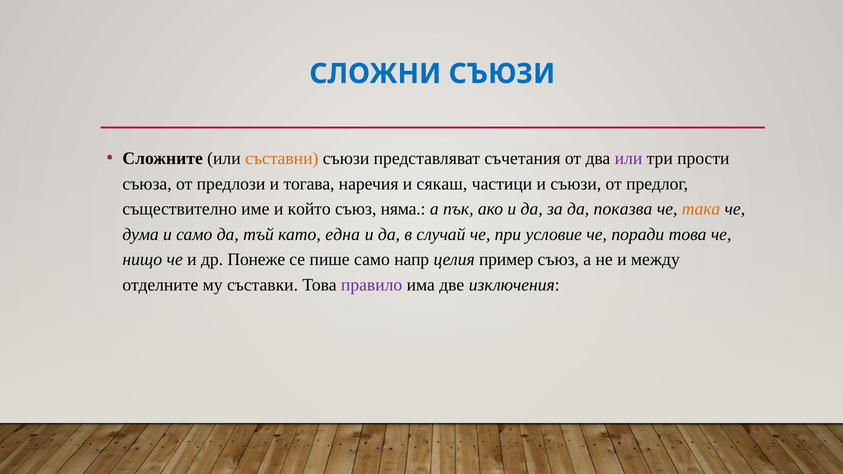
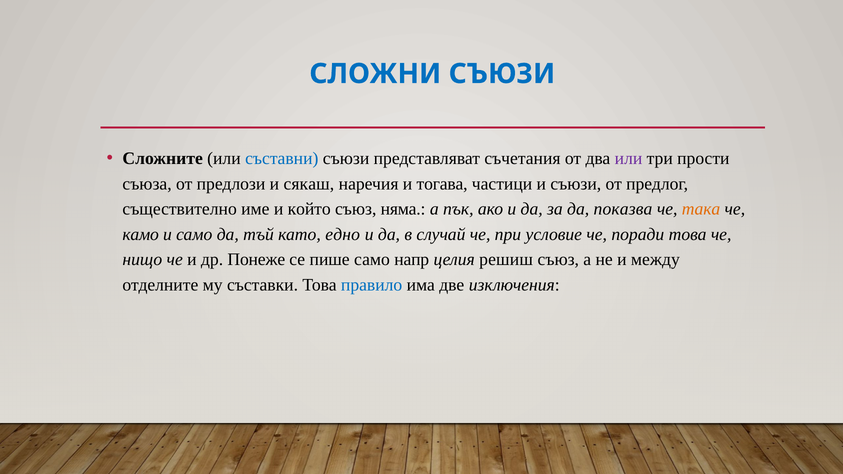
съставни colour: orange -> blue
тогава: тогава -> сякаш
сякаш: сякаш -> тогава
дума: дума -> камо
една: една -> едно
пример: пример -> решиш
правило colour: purple -> blue
